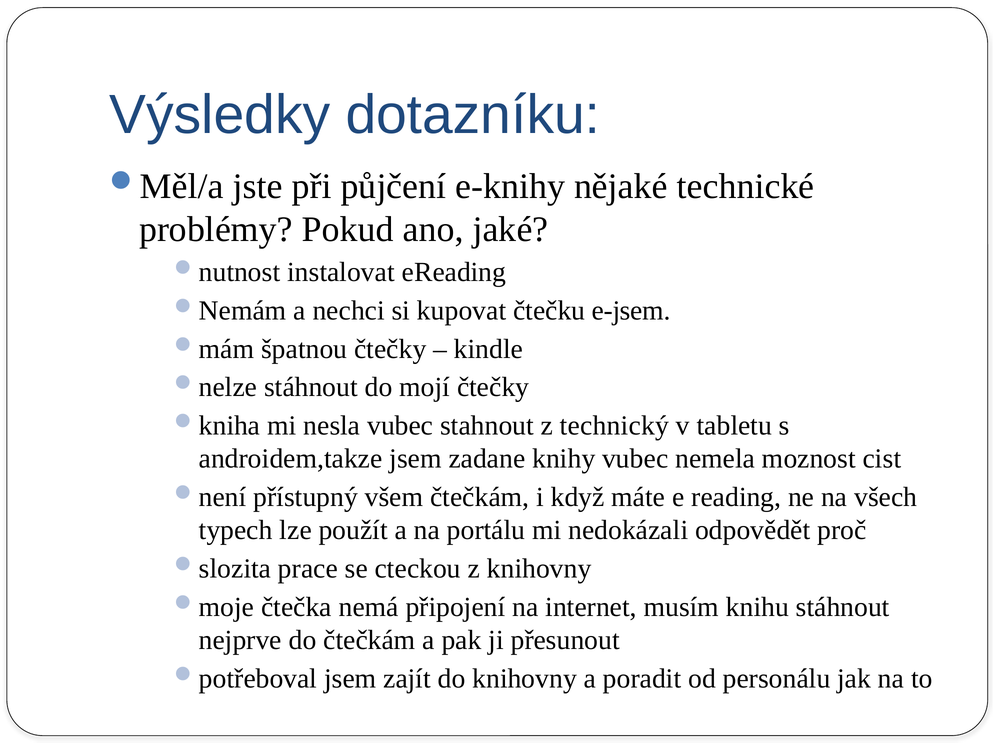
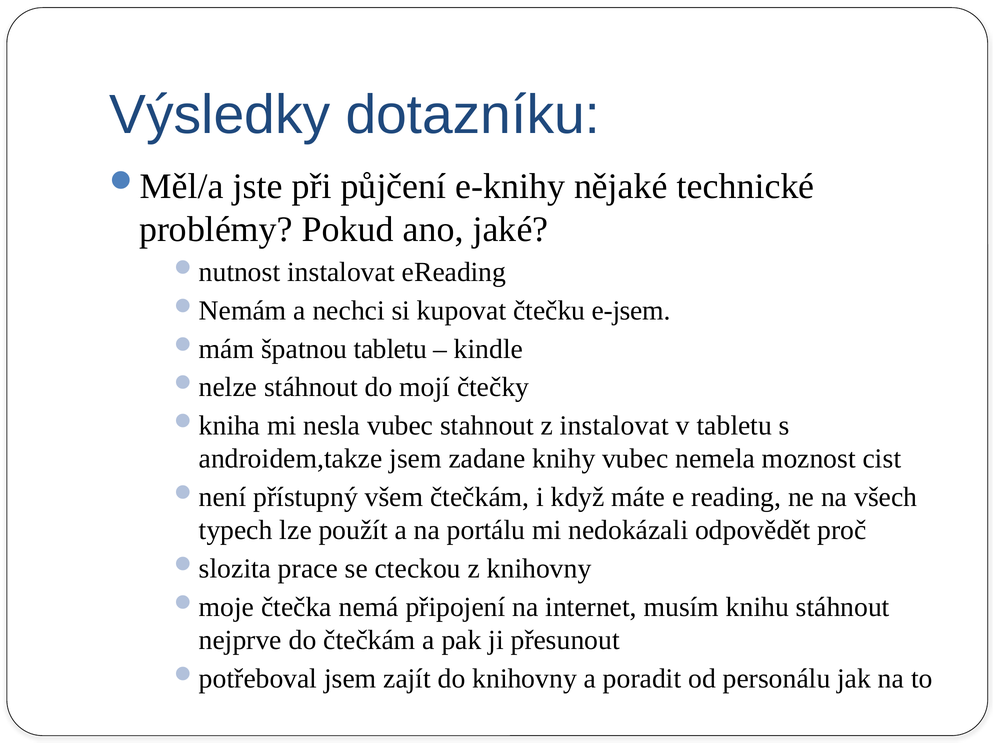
špatnou čtečky: čtečky -> tabletu
z technický: technický -> instalovat
